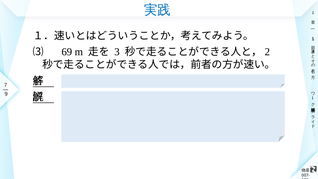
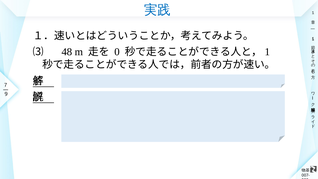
69: 69 -> 48
3: 3 -> 0
2: 2 -> 1
